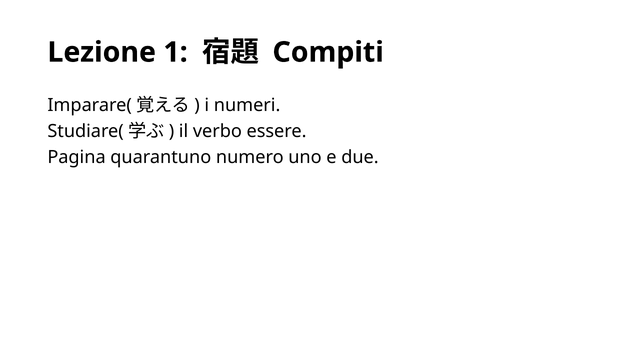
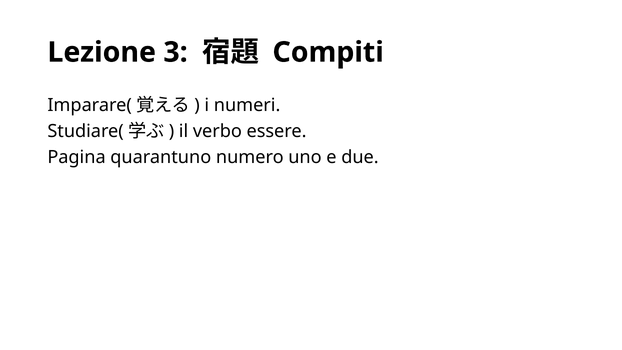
1: 1 -> 3
